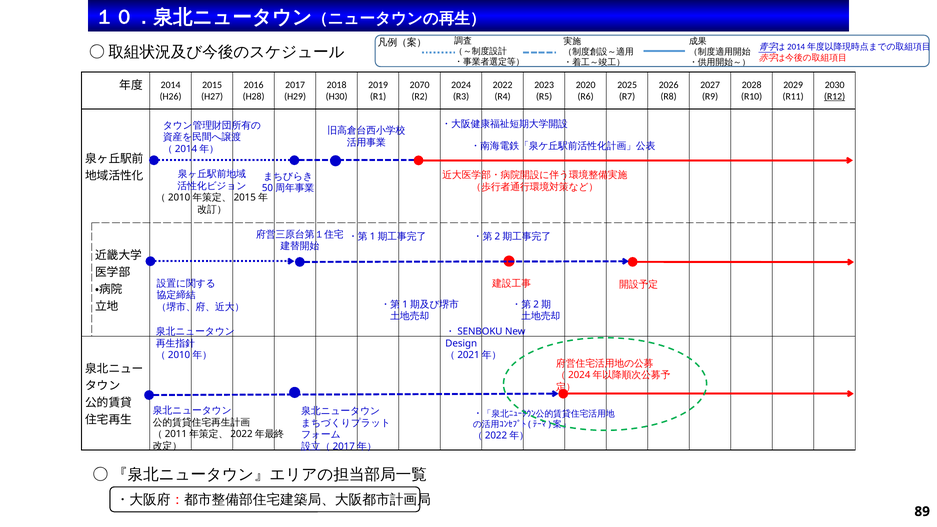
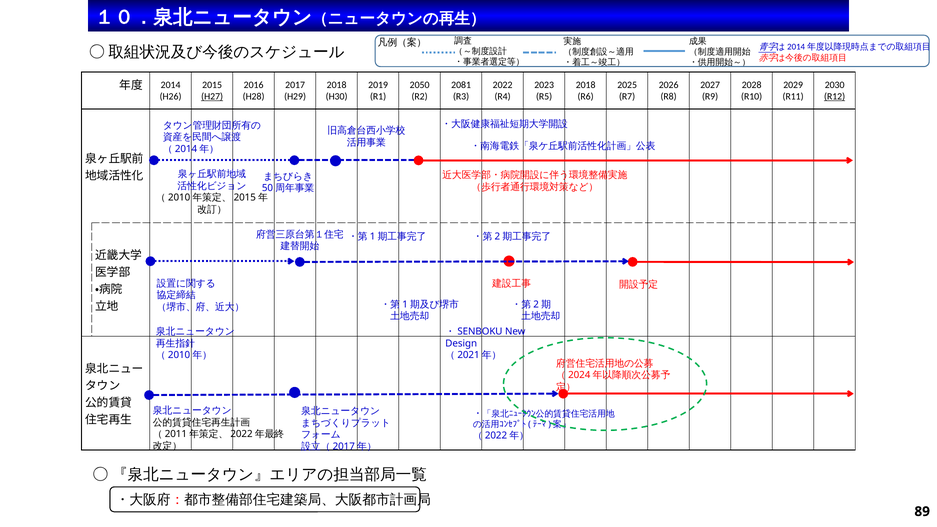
2070: 2070 -> 2050
2024: 2024 -> 2081
2020 at (586, 85): 2020 -> 2018
H27 underline: none -> present
